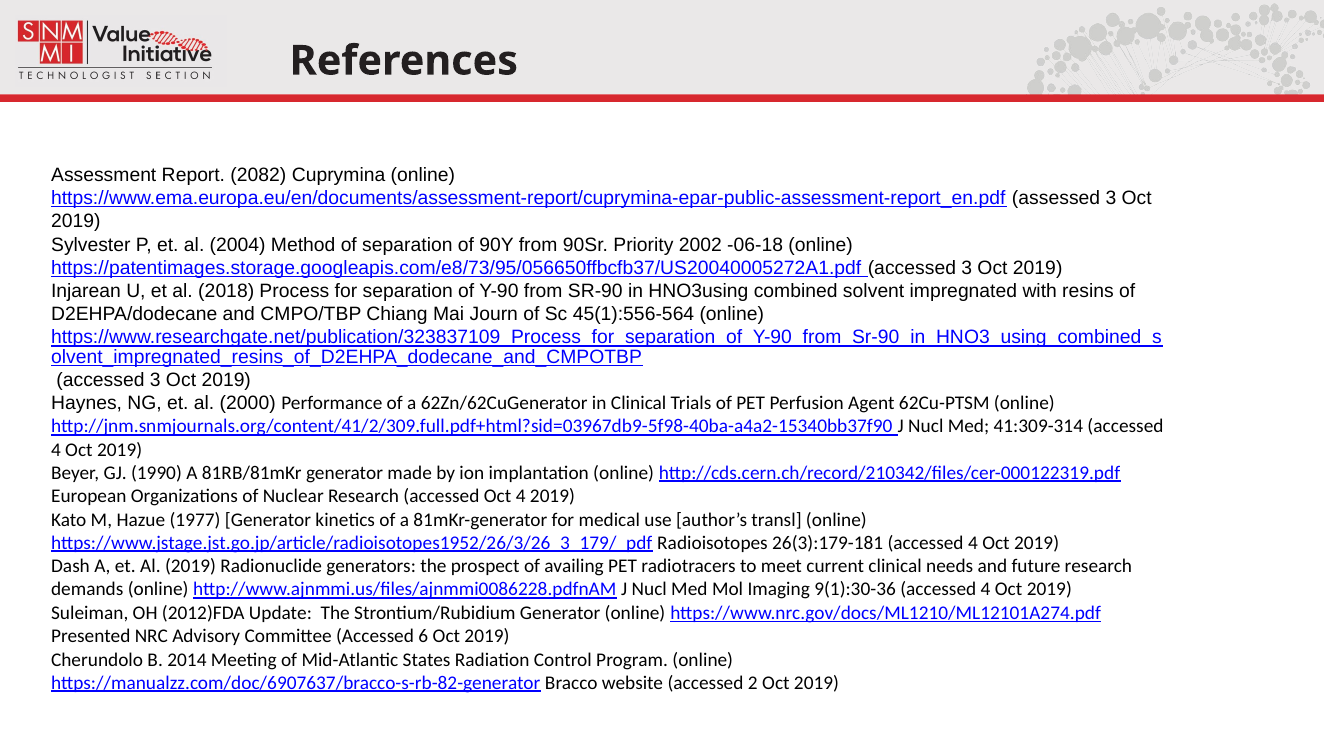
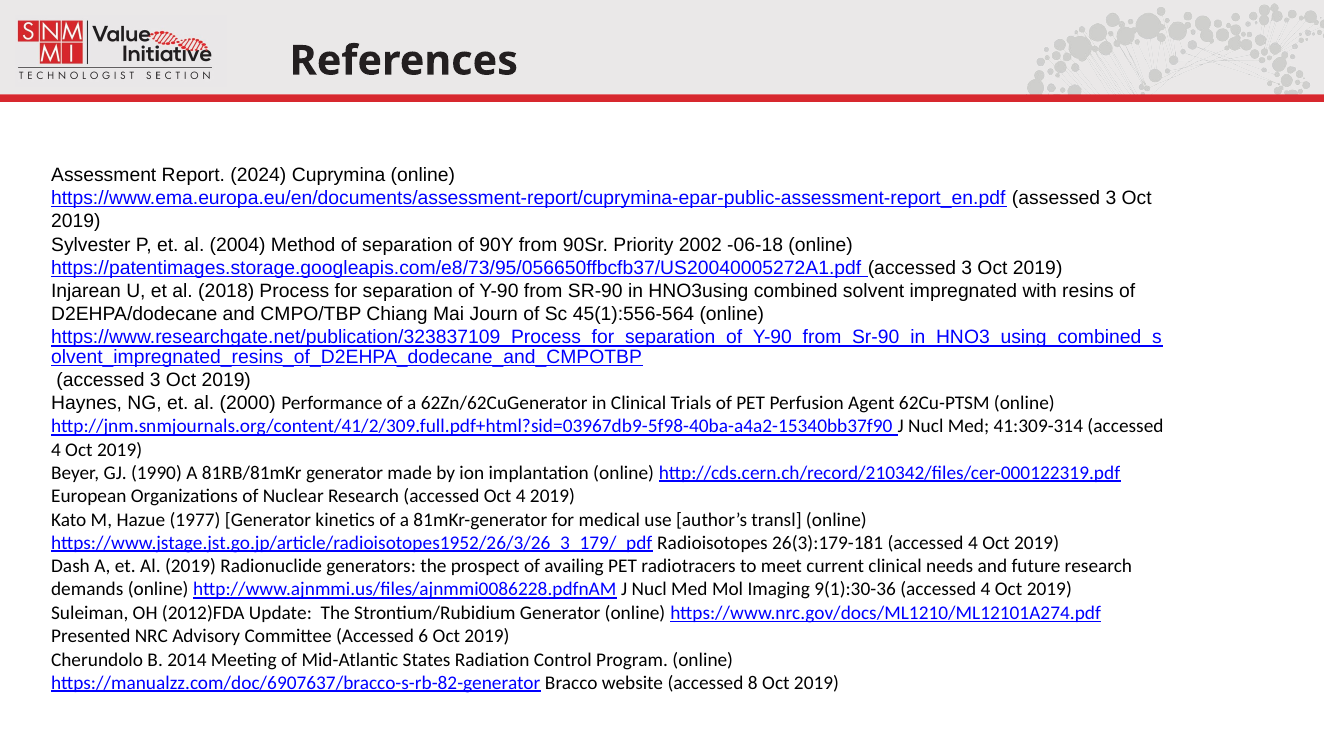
2082: 2082 -> 2024
2: 2 -> 8
